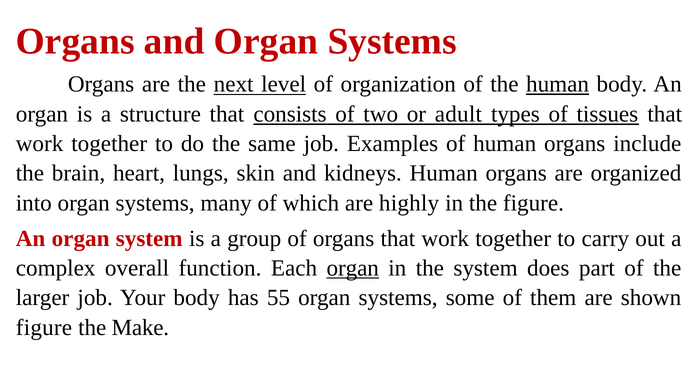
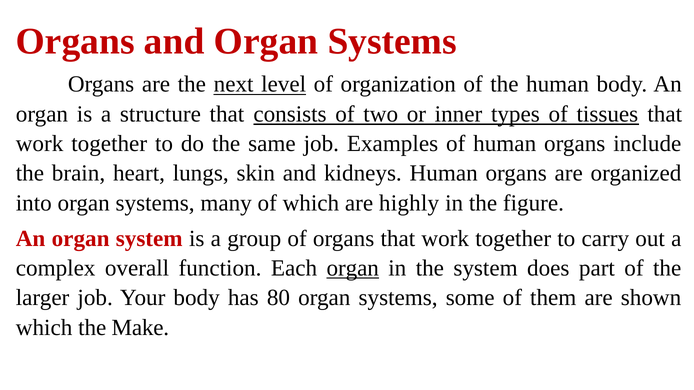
human at (558, 84) underline: present -> none
adult: adult -> inner
55: 55 -> 80
figure at (44, 328): figure -> which
